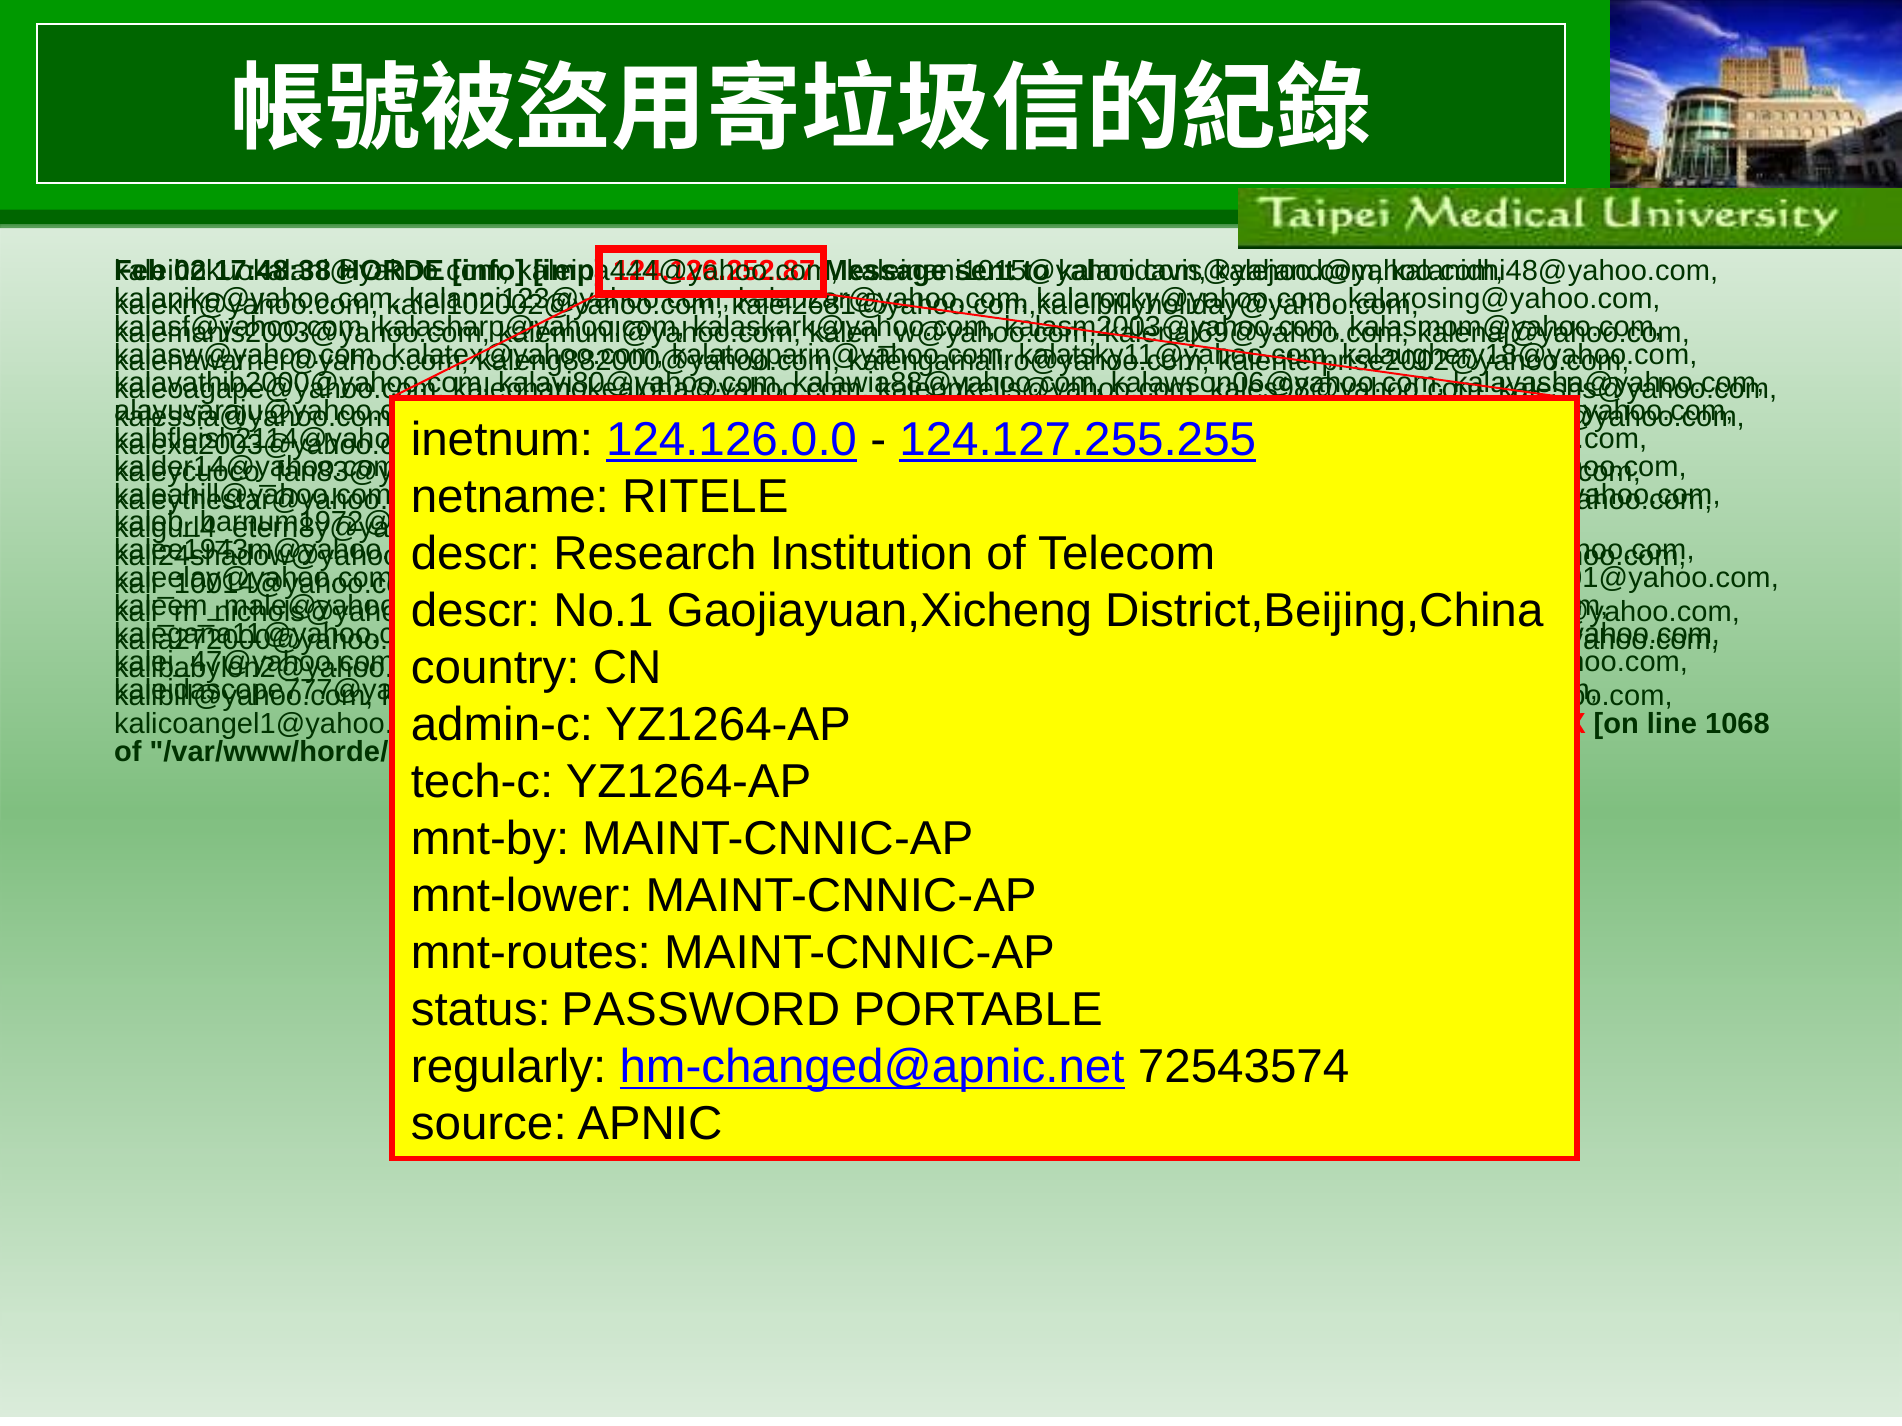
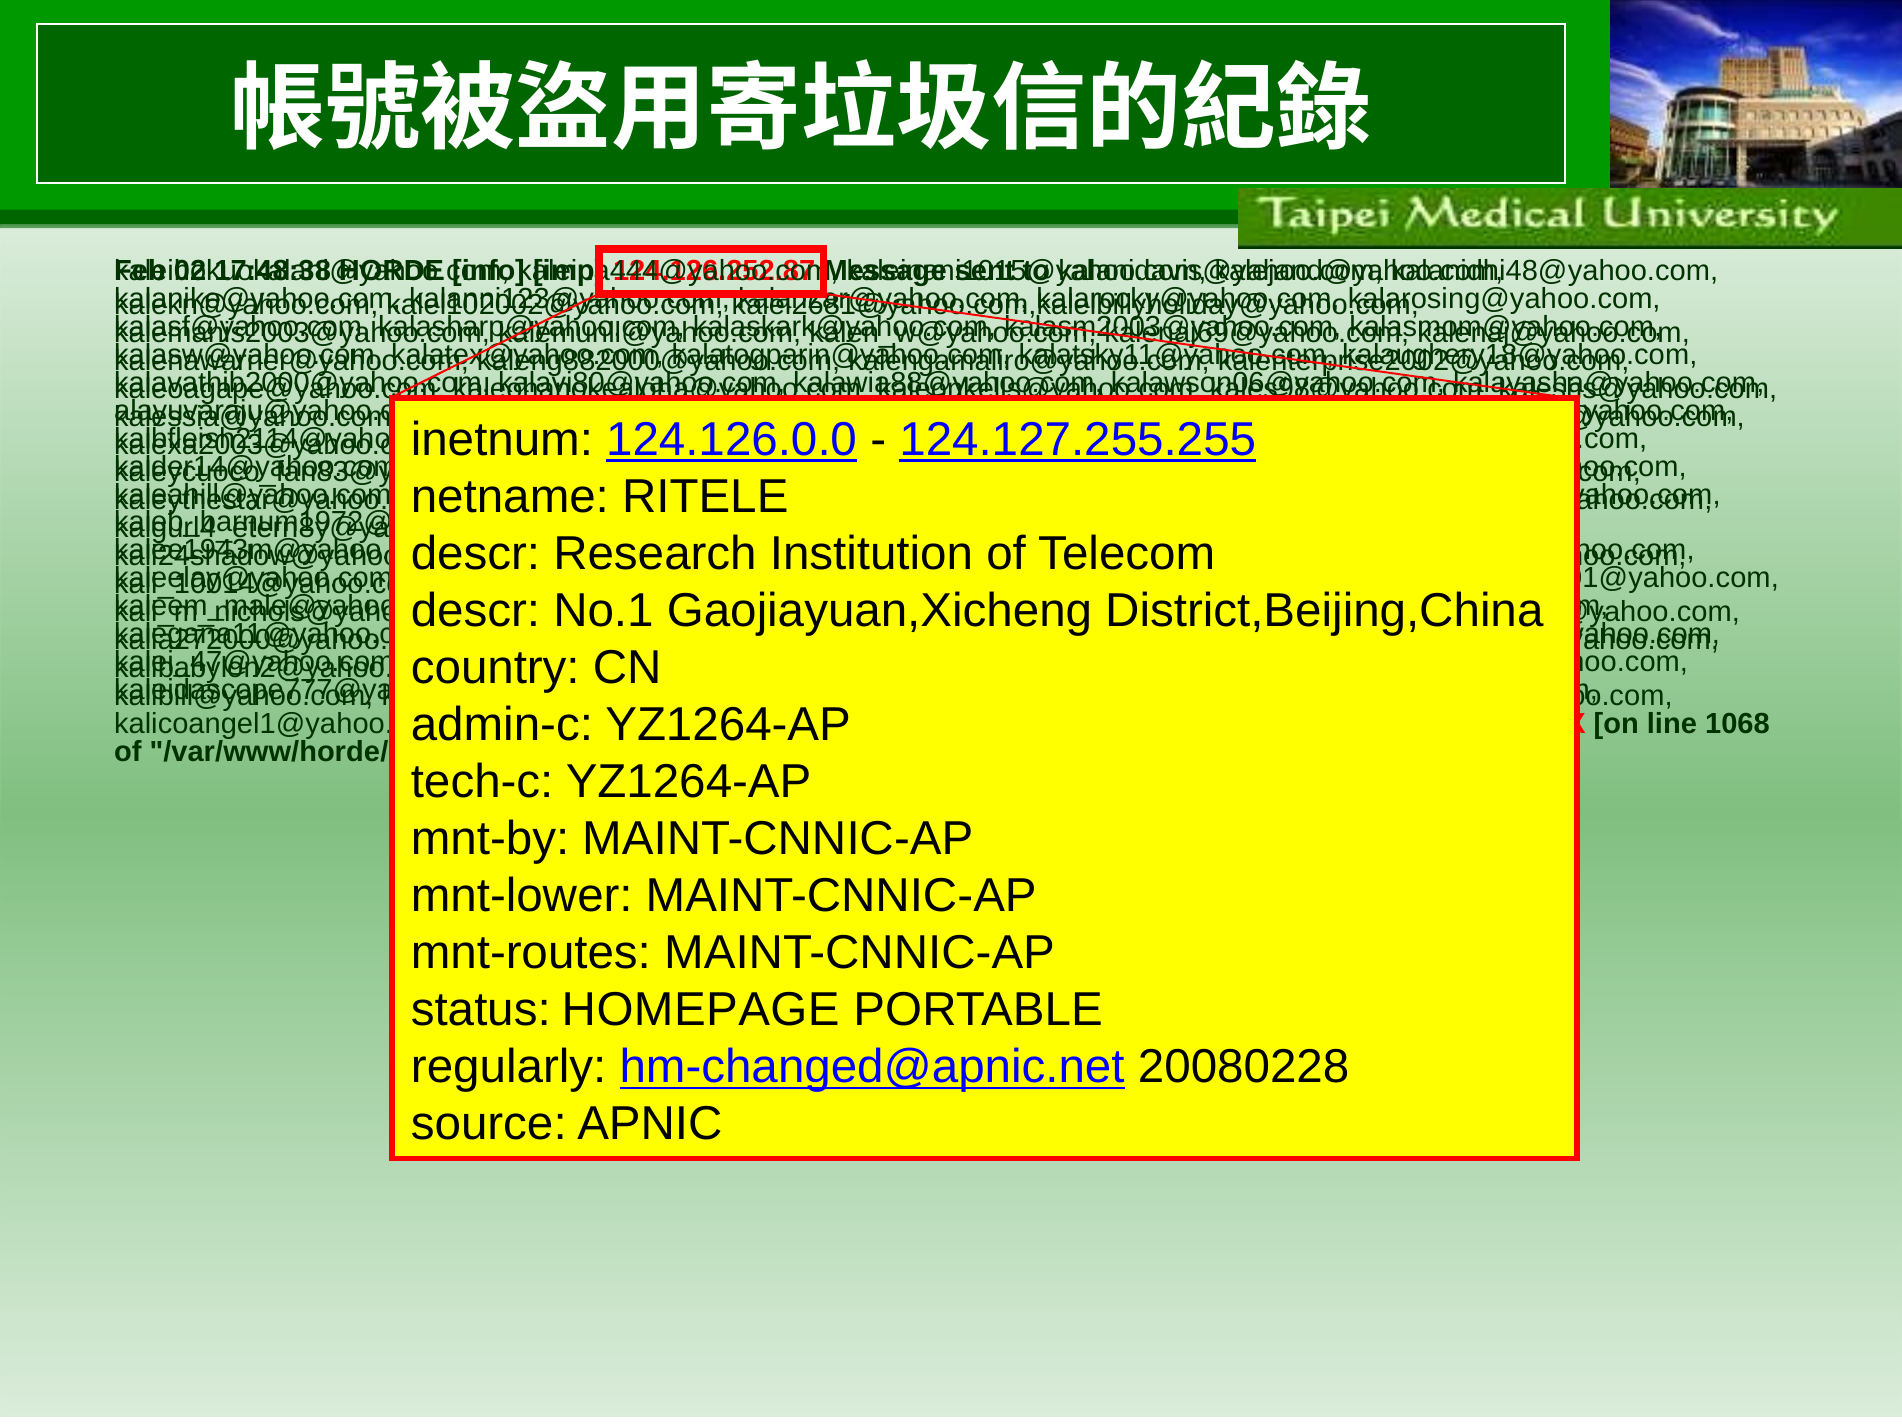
PASSWORD: PASSWORD -> HOMEPAGE
72543574: 72543574 -> 20080228
